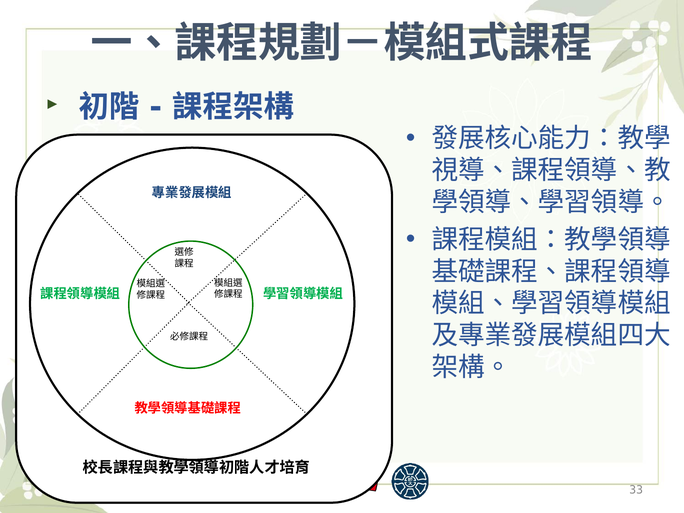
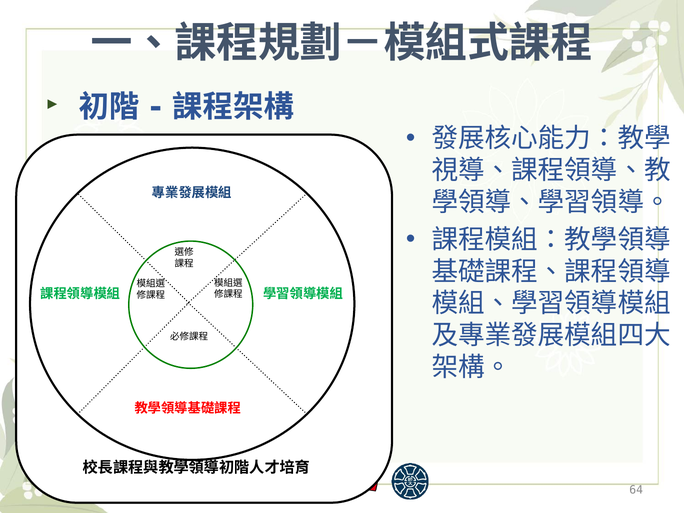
33: 33 -> 64
